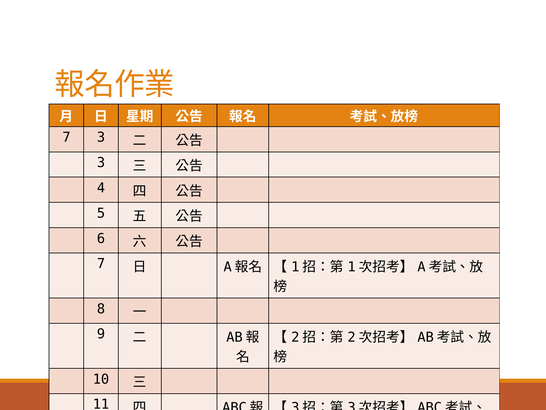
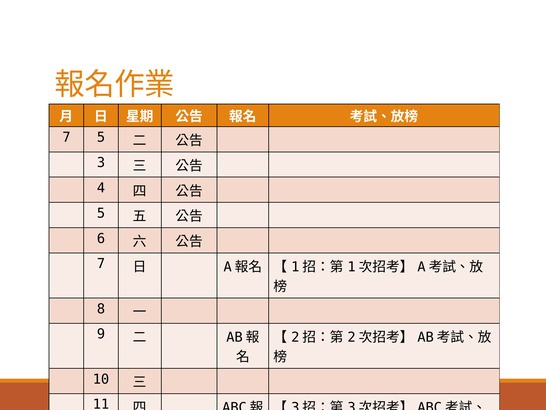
7 3: 3 -> 5
